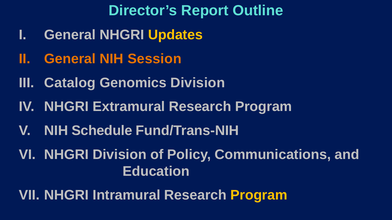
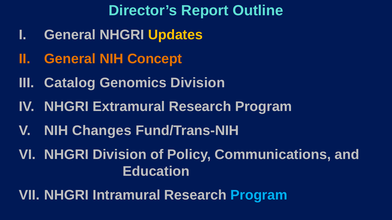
Session: Session -> Concept
Schedule: Schedule -> Changes
Program at (259, 196) colour: yellow -> light blue
